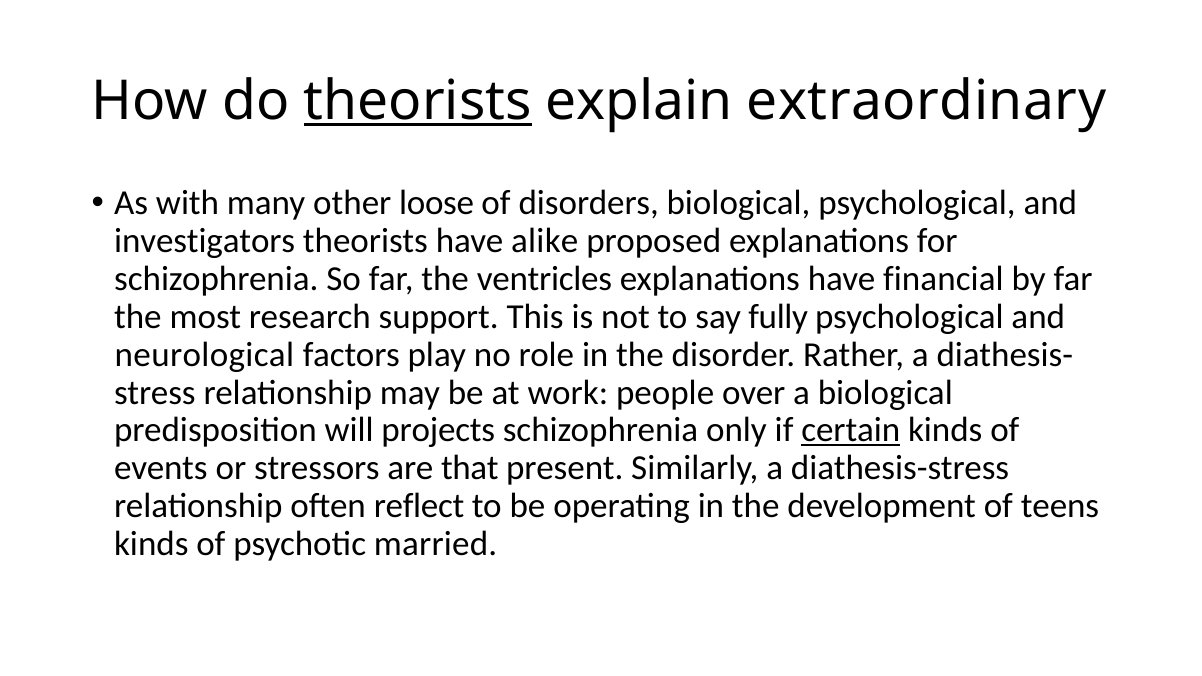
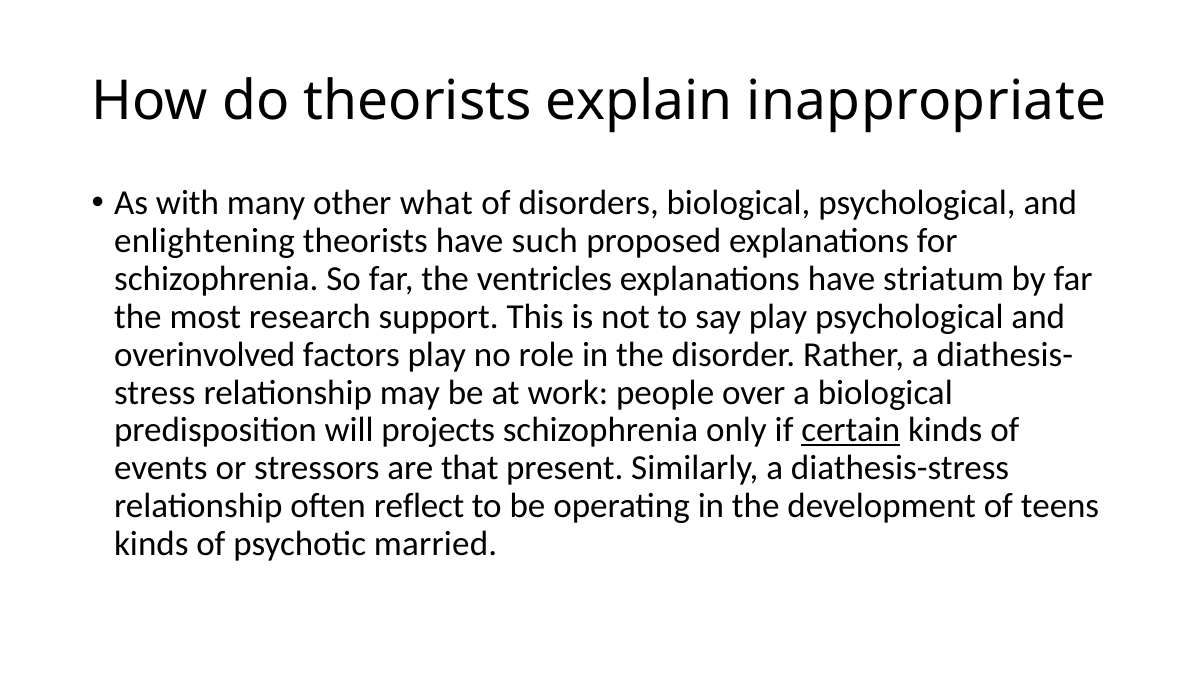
theorists at (418, 101) underline: present -> none
extraordinary: extraordinary -> inappropriate
loose: loose -> what
investigators: investigators -> enlightening
alike: alike -> such
financial: financial -> striatum
say fully: fully -> play
neurological: neurological -> overinvolved
